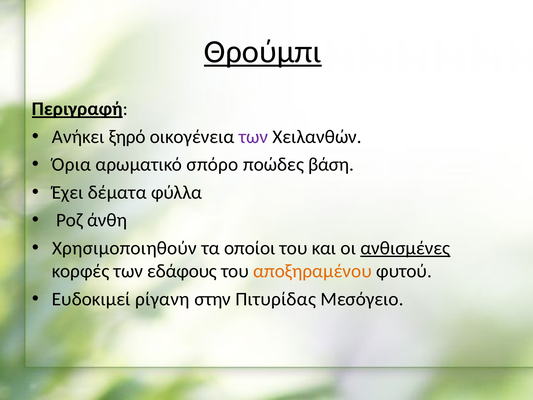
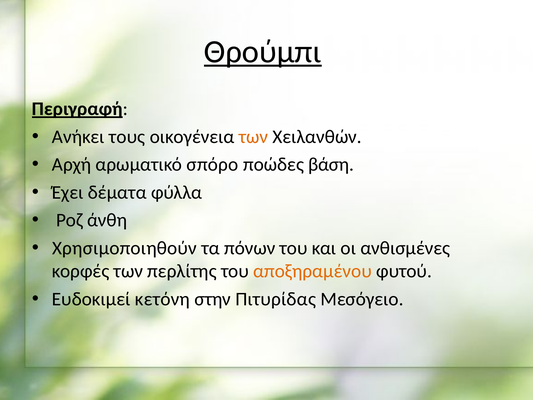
ξηρό: ξηρό -> τους
των at (253, 137) colour: purple -> orange
Όρια: Όρια -> Αρχή
οποίοι: οποίοι -> πόνων
ανθισμένες underline: present -> none
εδάφους: εδάφους -> περλίτης
ρίγανη: ρίγανη -> κετόνη
